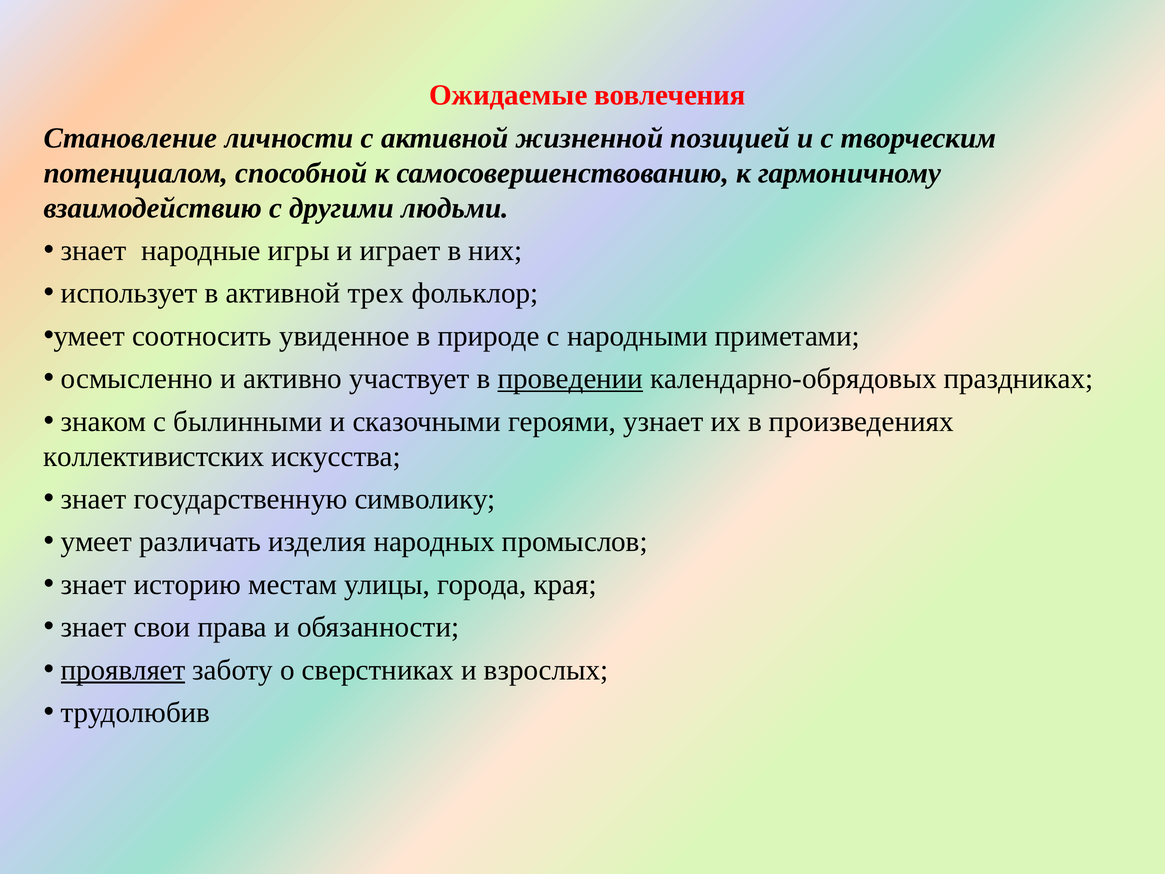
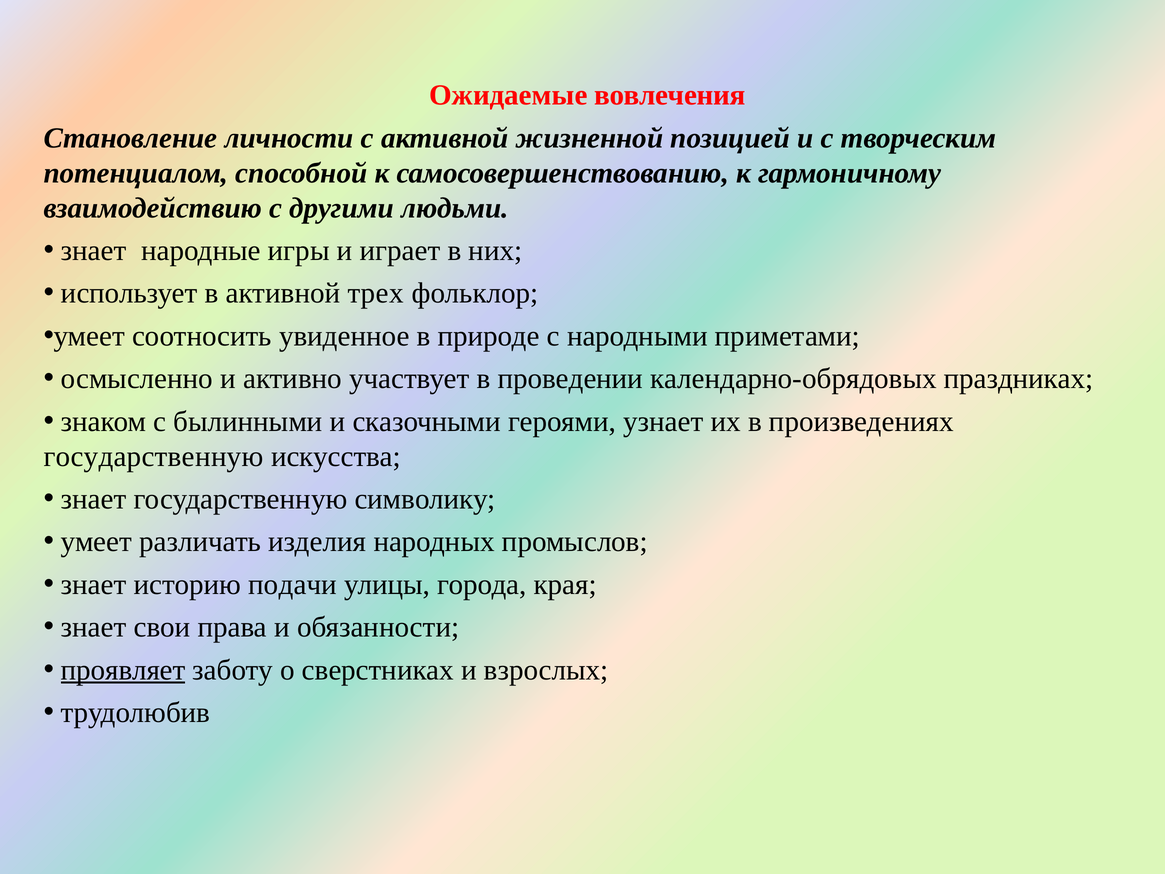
проведении underline: present -> none
коллективистских at (154, 456): коллективистских -> государственную
местам: местам -> подачи
